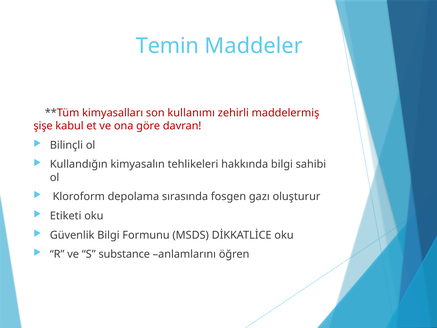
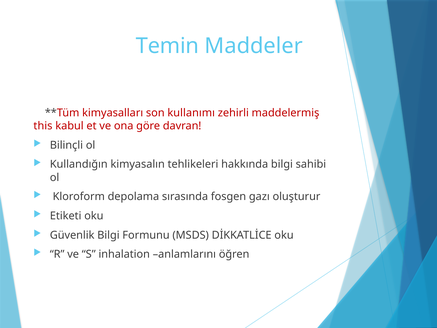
şişe: şişe -> this
substance: substance -> inhalation
